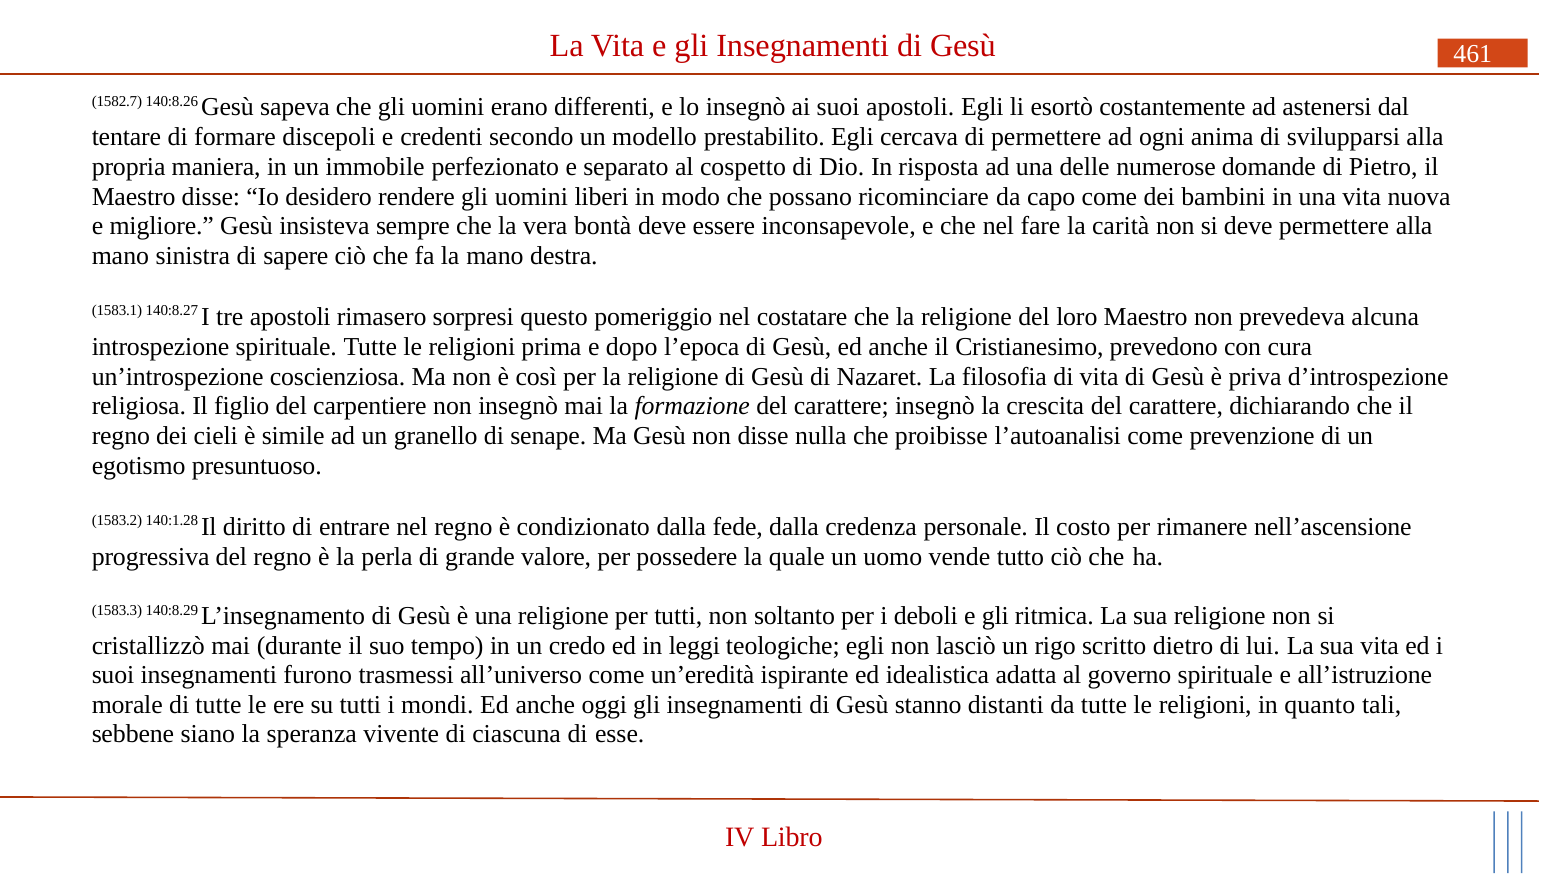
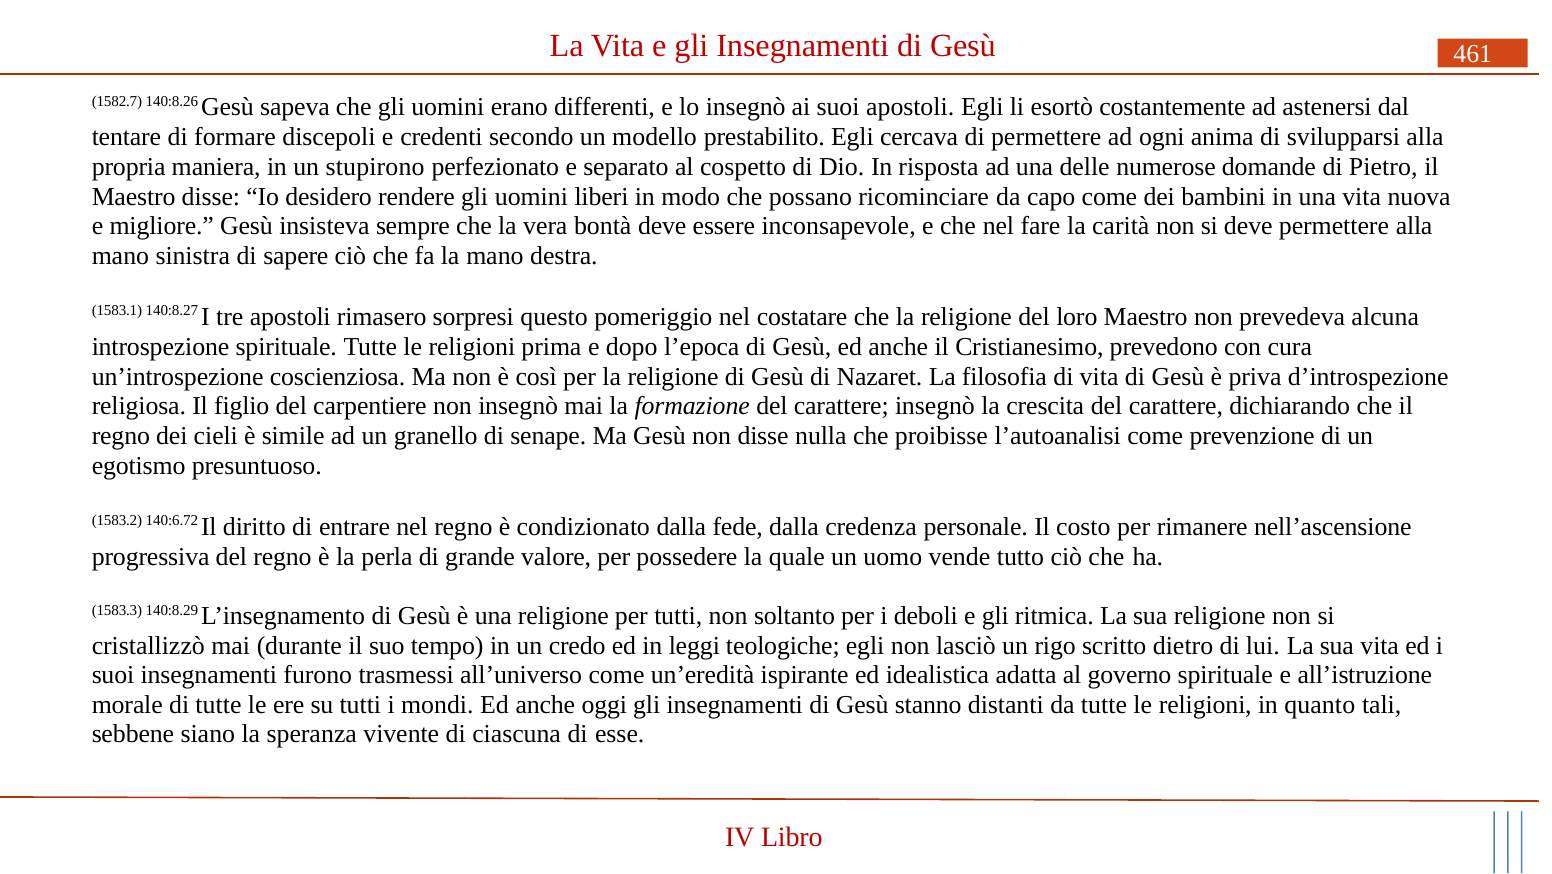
immobile: immobile -> stupirono
140:1.28: 140:1.28 -> 140:6.72
